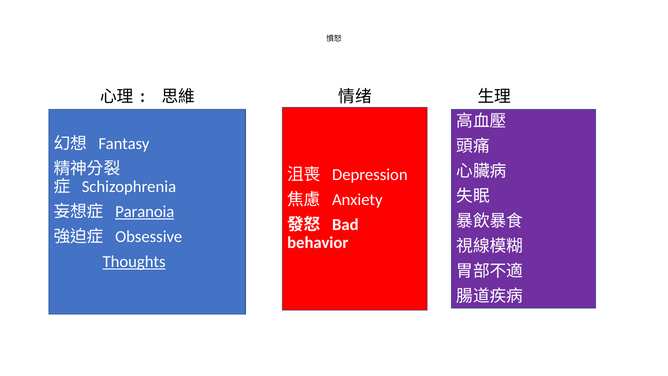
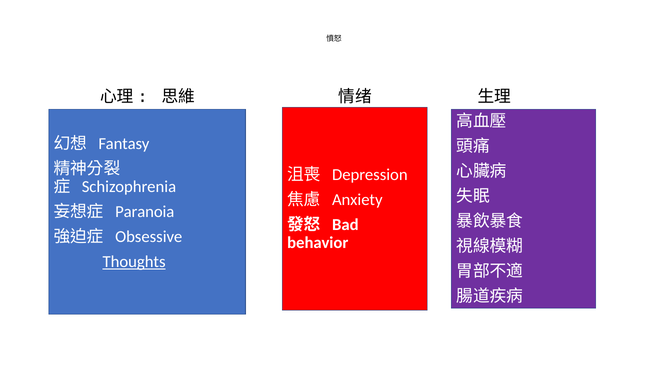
Paranoia underline: present -> none
